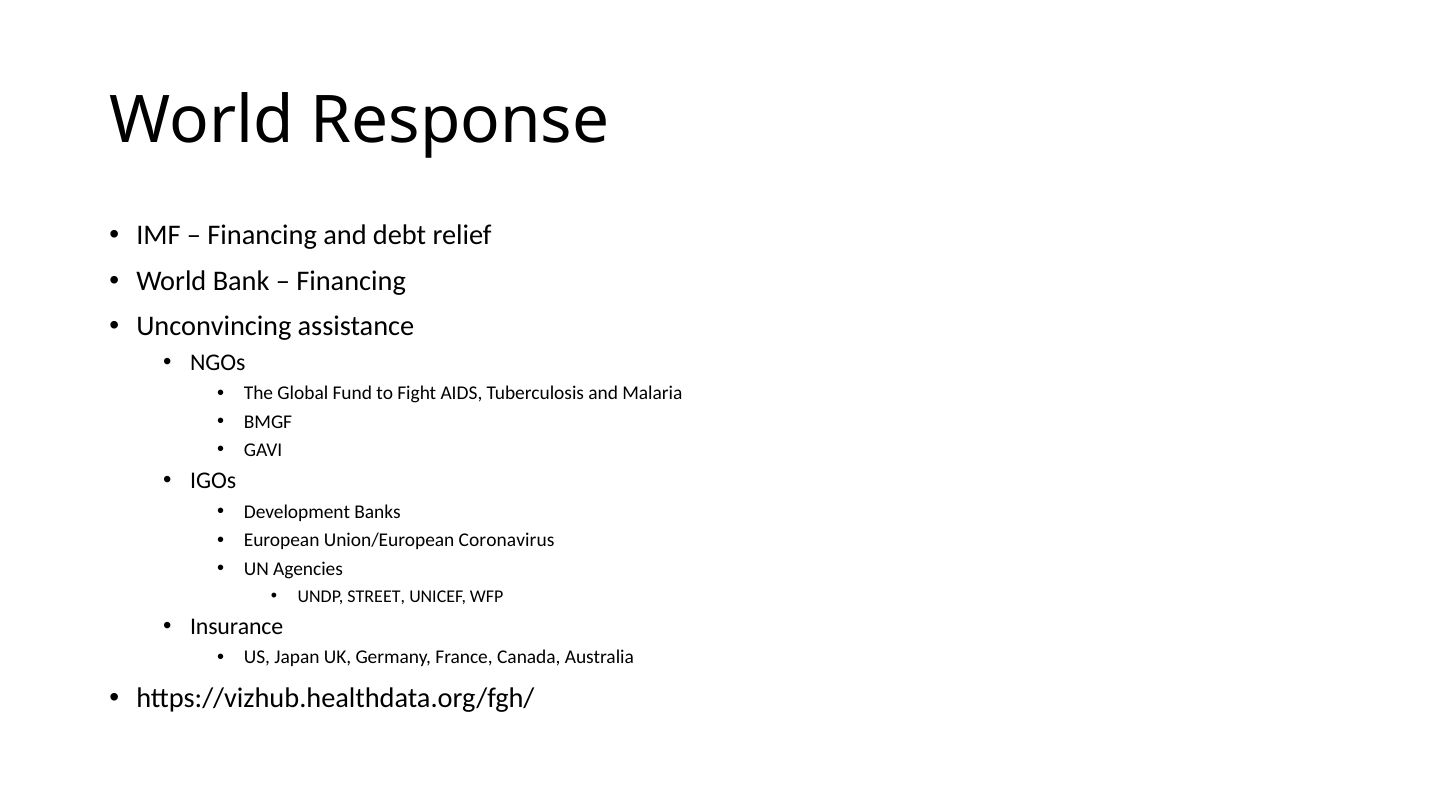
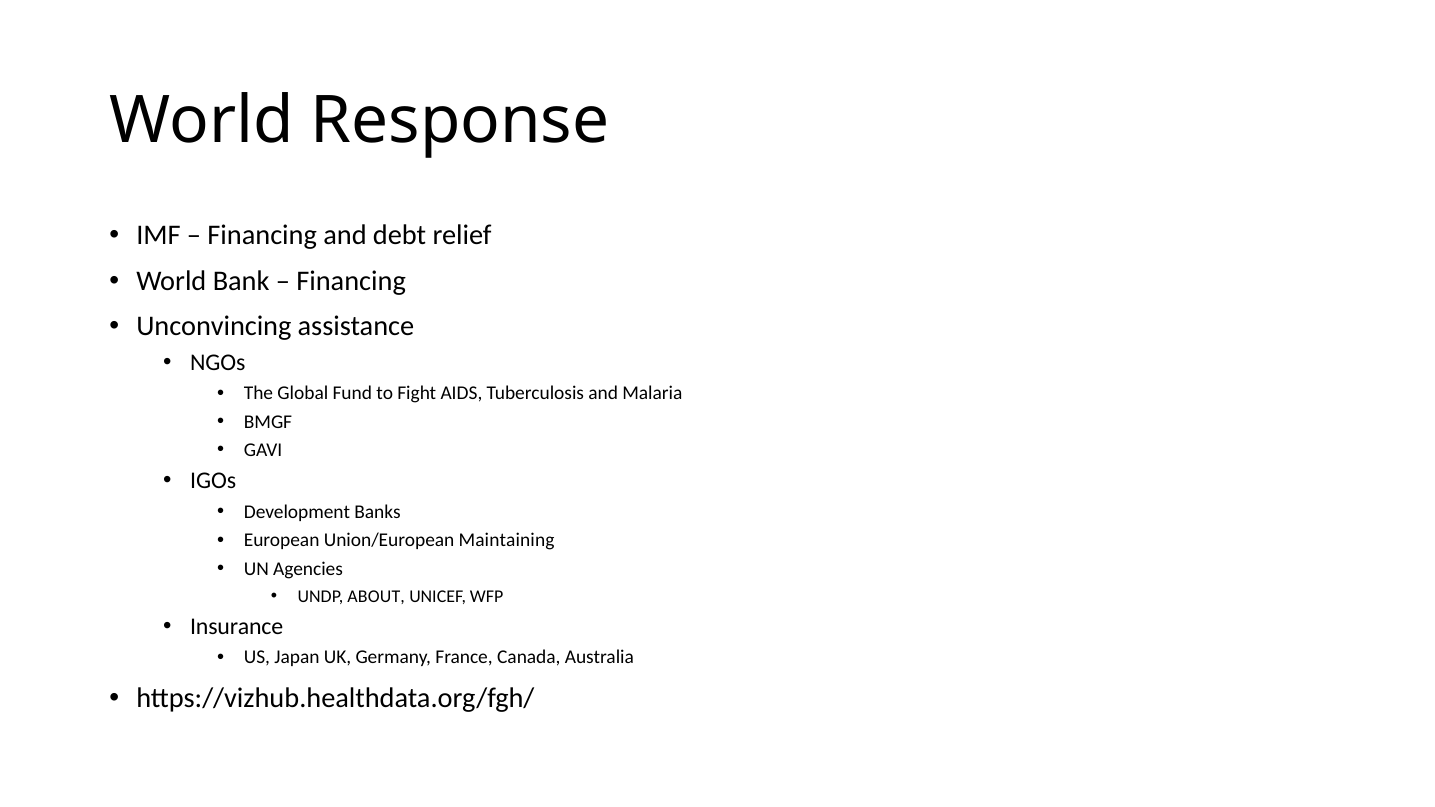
Coronavirus: Coronavirus -> Maintaining
STREET: STREET -> ABOUT
